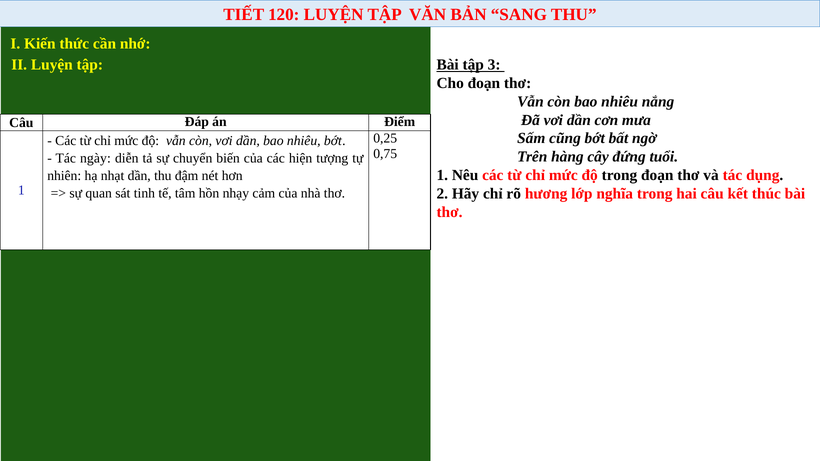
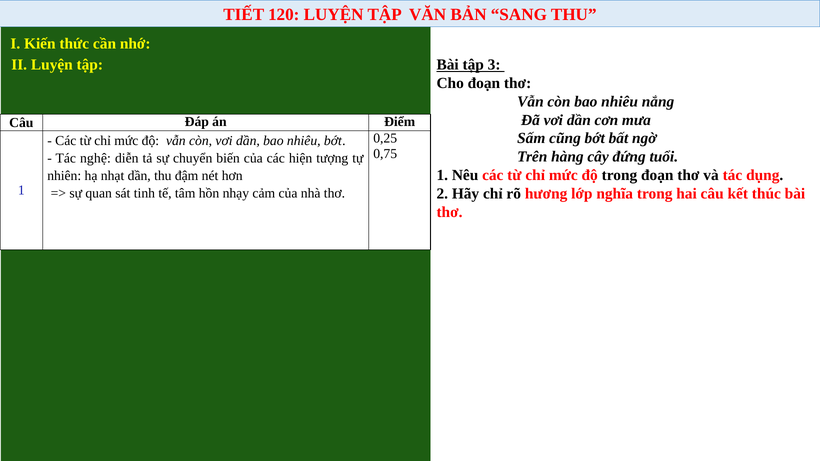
ngày: ngày -> nghệ
